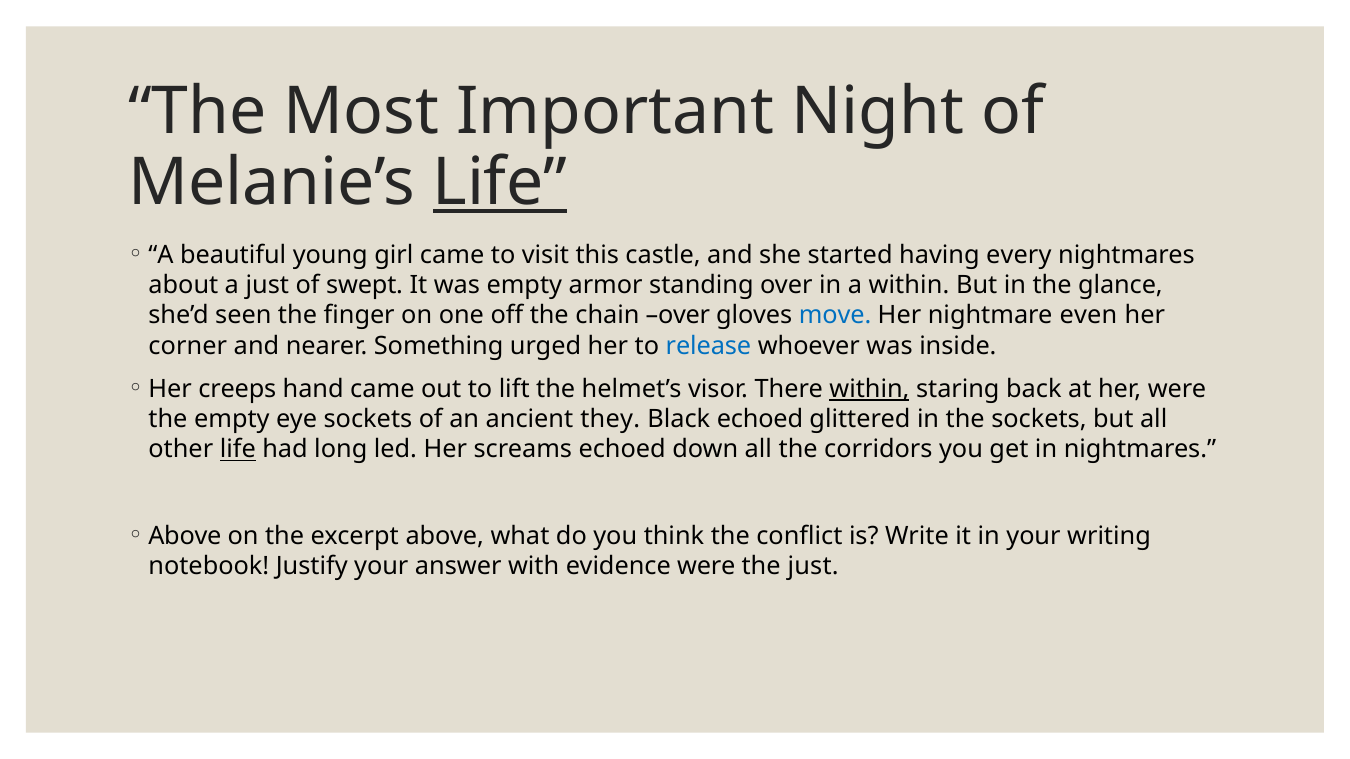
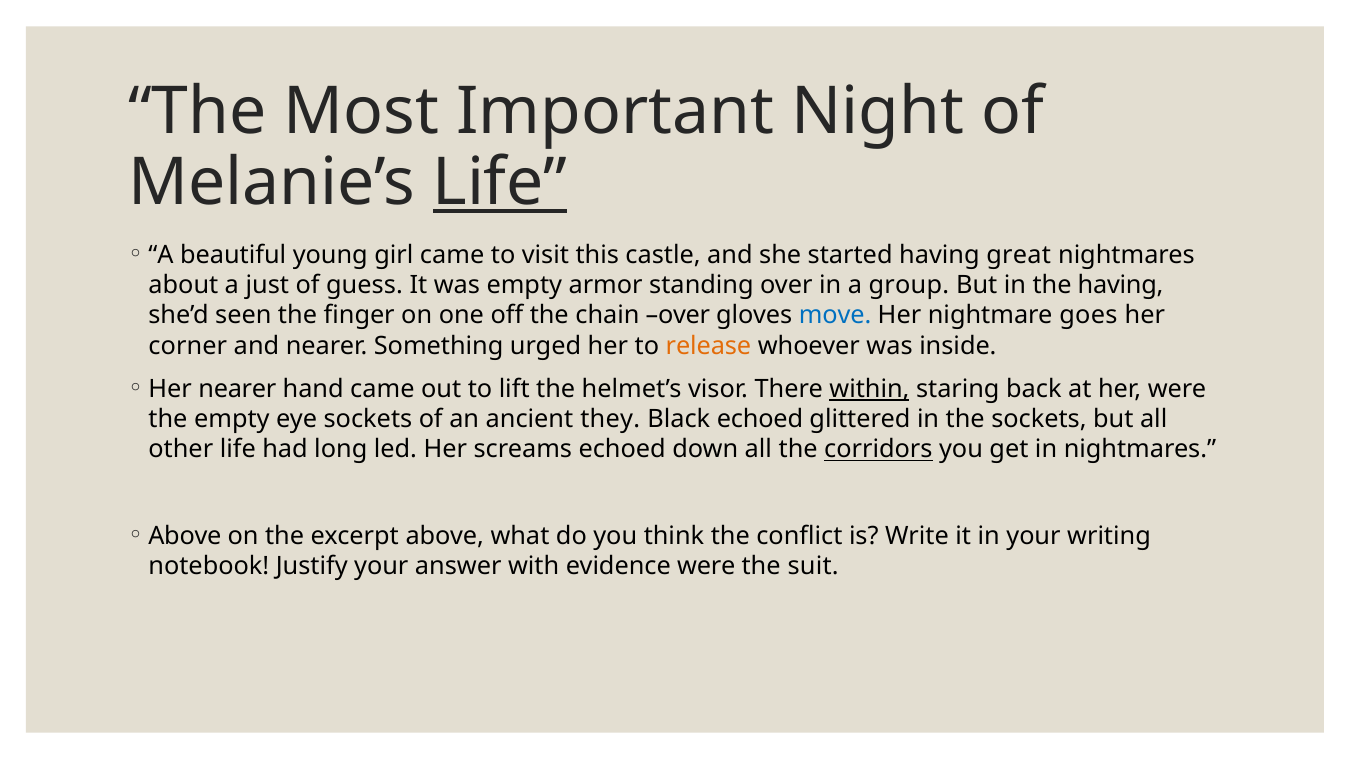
every: every -> great
swept: swept -> guess
a within: within -> group
the glance: glance -> having
even: even -> goes
release colour: blue -> orange
Her creeps: creeps -> nearer
life at (238, 450) underline: present -> none
corridors underline: none -> present
the just: just -> suit
